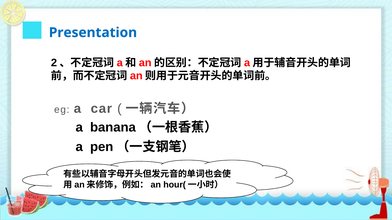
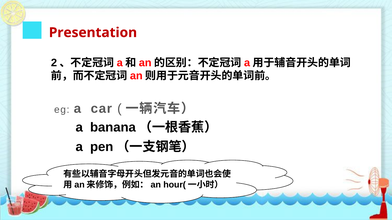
Presentation colour: blue -> red
